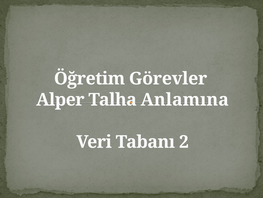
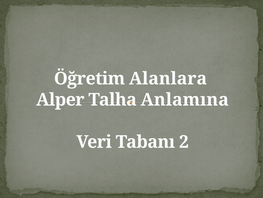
Görevler: Görevler -> Alanlara
